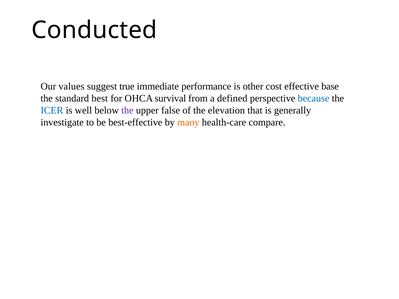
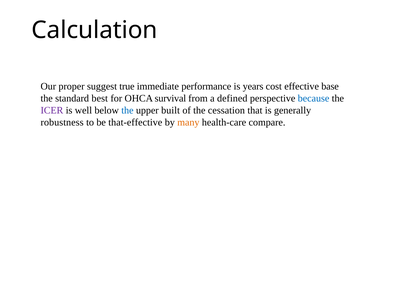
Conducted: Conducted -> Calculation
values: values -> proper
other: other -> years
ICER colour: blue -> purple
the at (127, 110) colour: purple -> blue
false: false -> built
elevation: elevation -> cessation
investigate: investigate -> robustness
best-effective: best-effective -> that-effective
